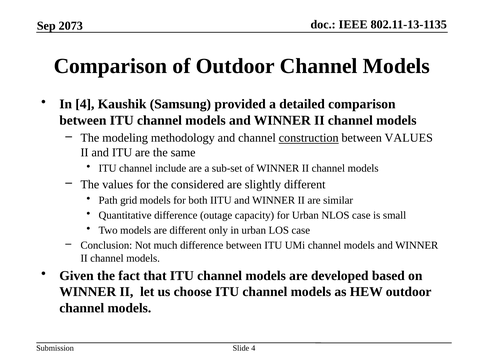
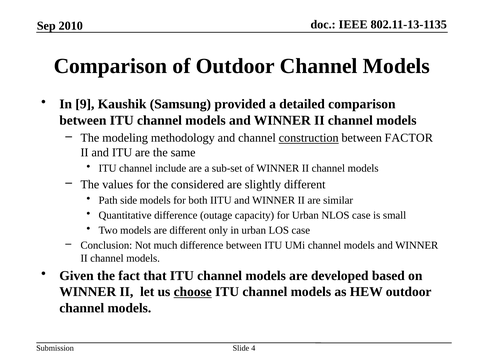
2073: 2073 -> 2010
In 4: 4 -> 9
between VALUES: VALUES -> FACTOR
grid: grid -> side
choose underline: none -> present
